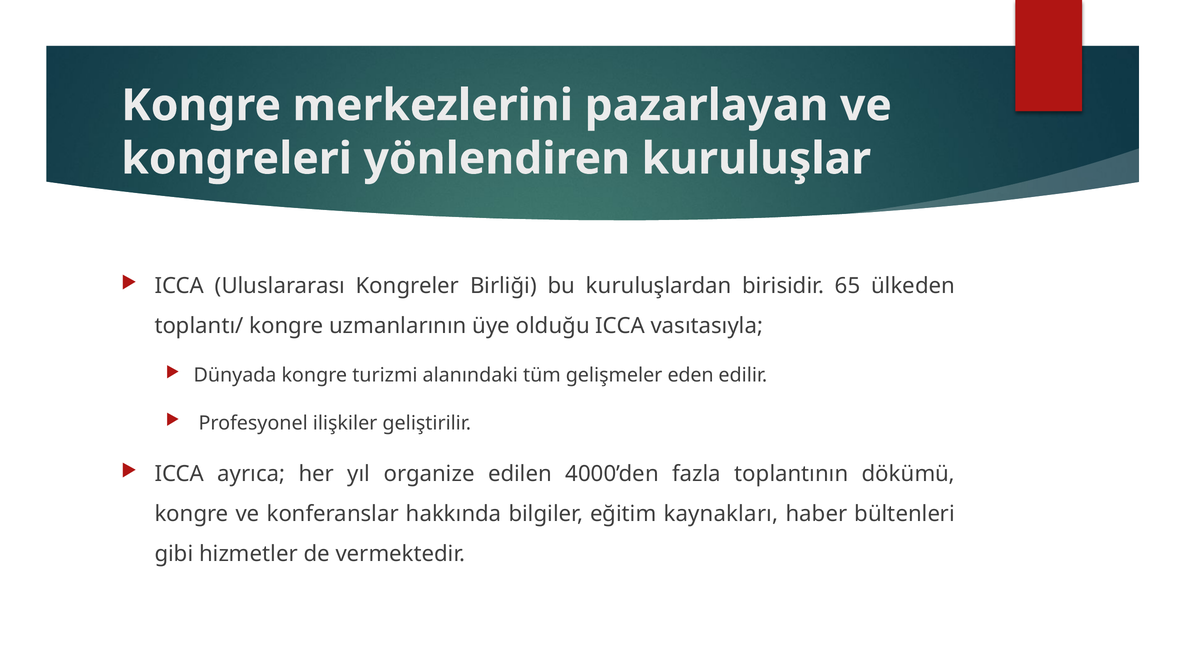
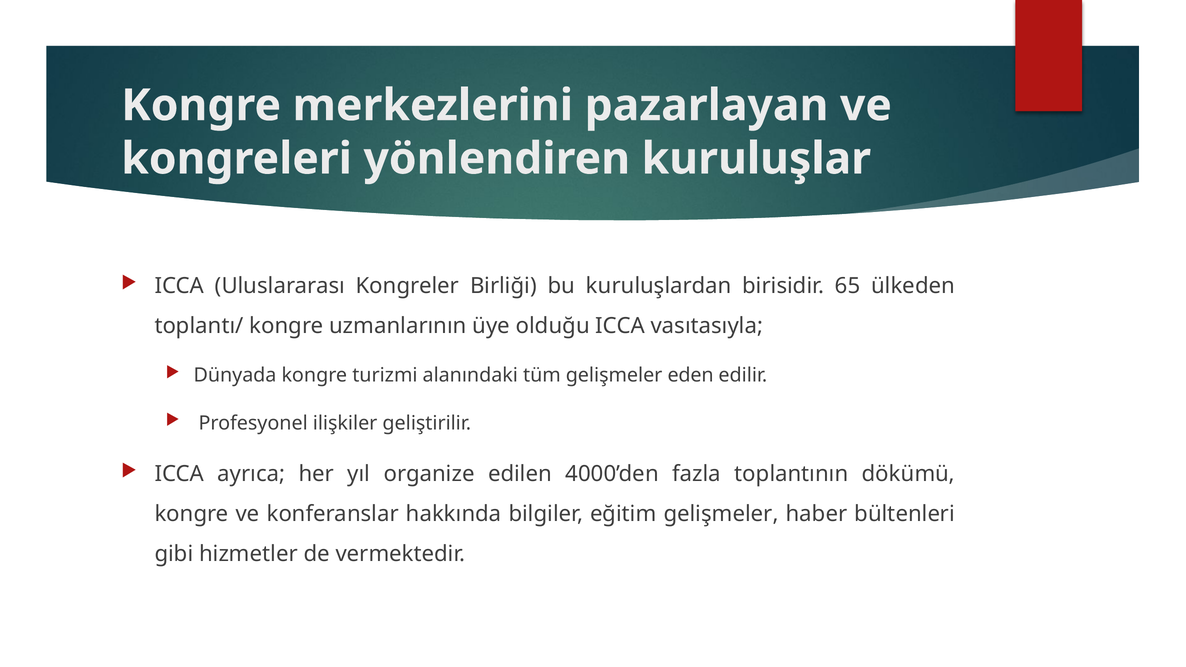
eğitim kaynakları: kaynakları -> gelişmeler
